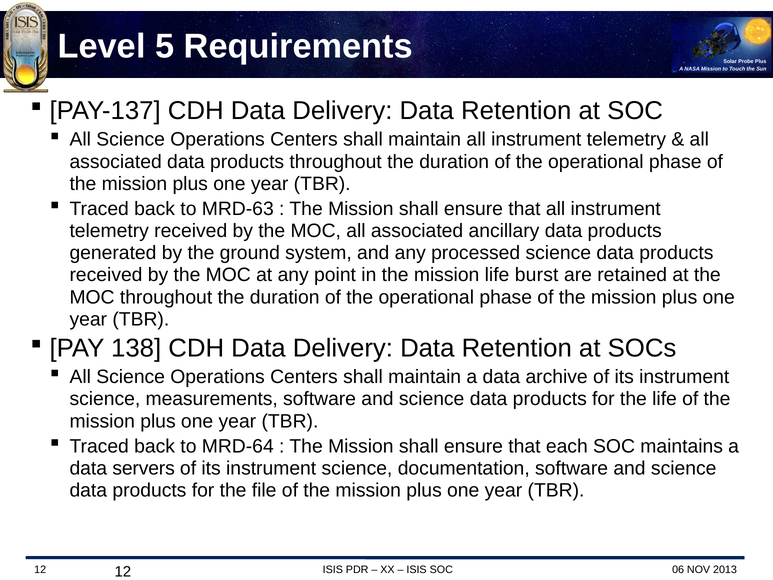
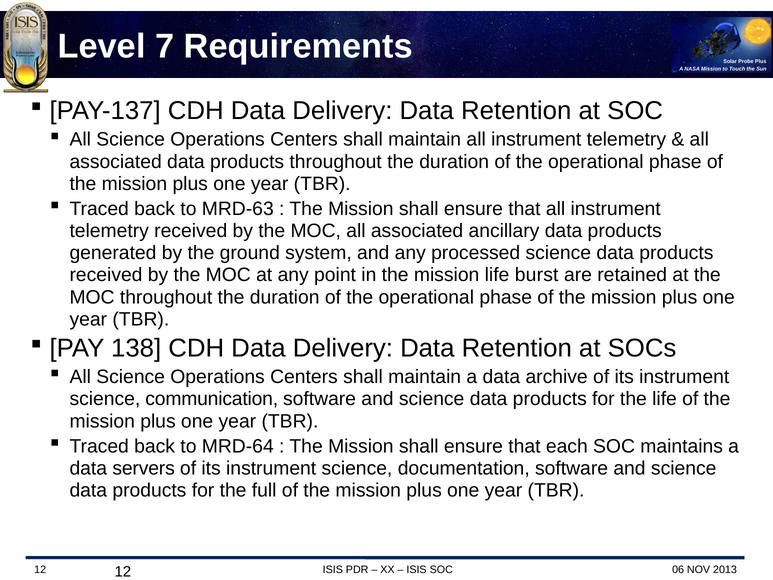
5: 5 -> 7
measurements: measurements -> communication
file: file -> full
